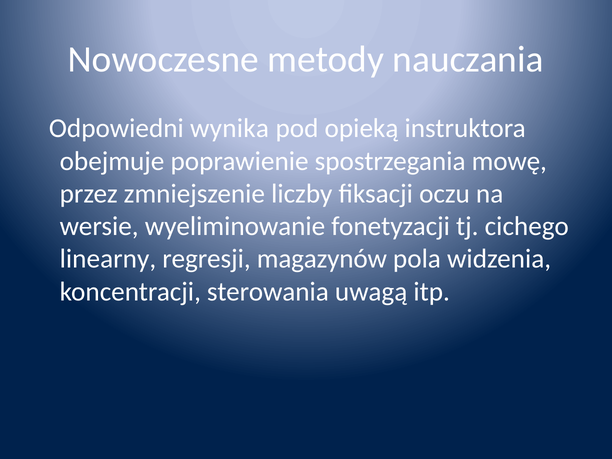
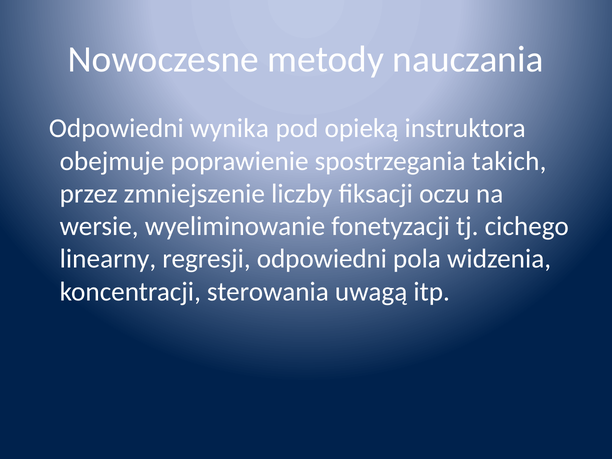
mowę: mowę -> takich
regresji magazynów: magazynów -> odpowiedni
